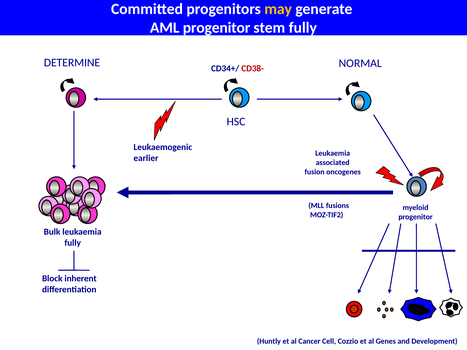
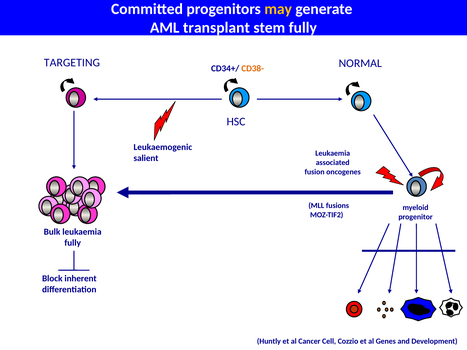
AML progenitor: progenitor -> transplant
DETERMINE: DETERMINE -> TARGETING
CD38- colour: red -> orange
earlier: earlier -> salient
